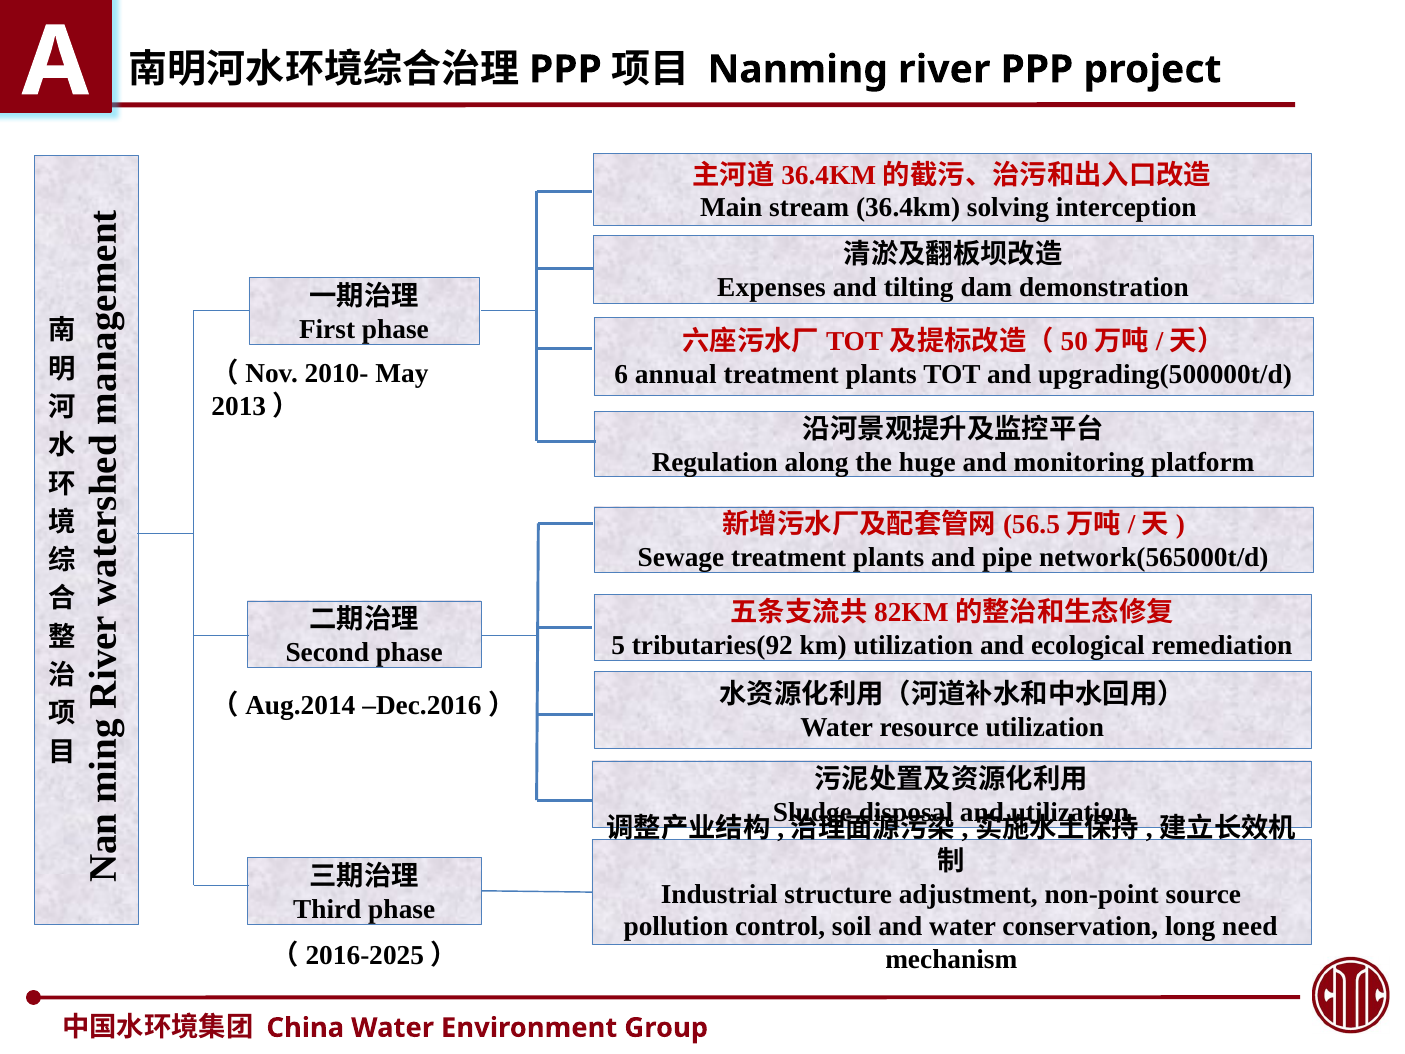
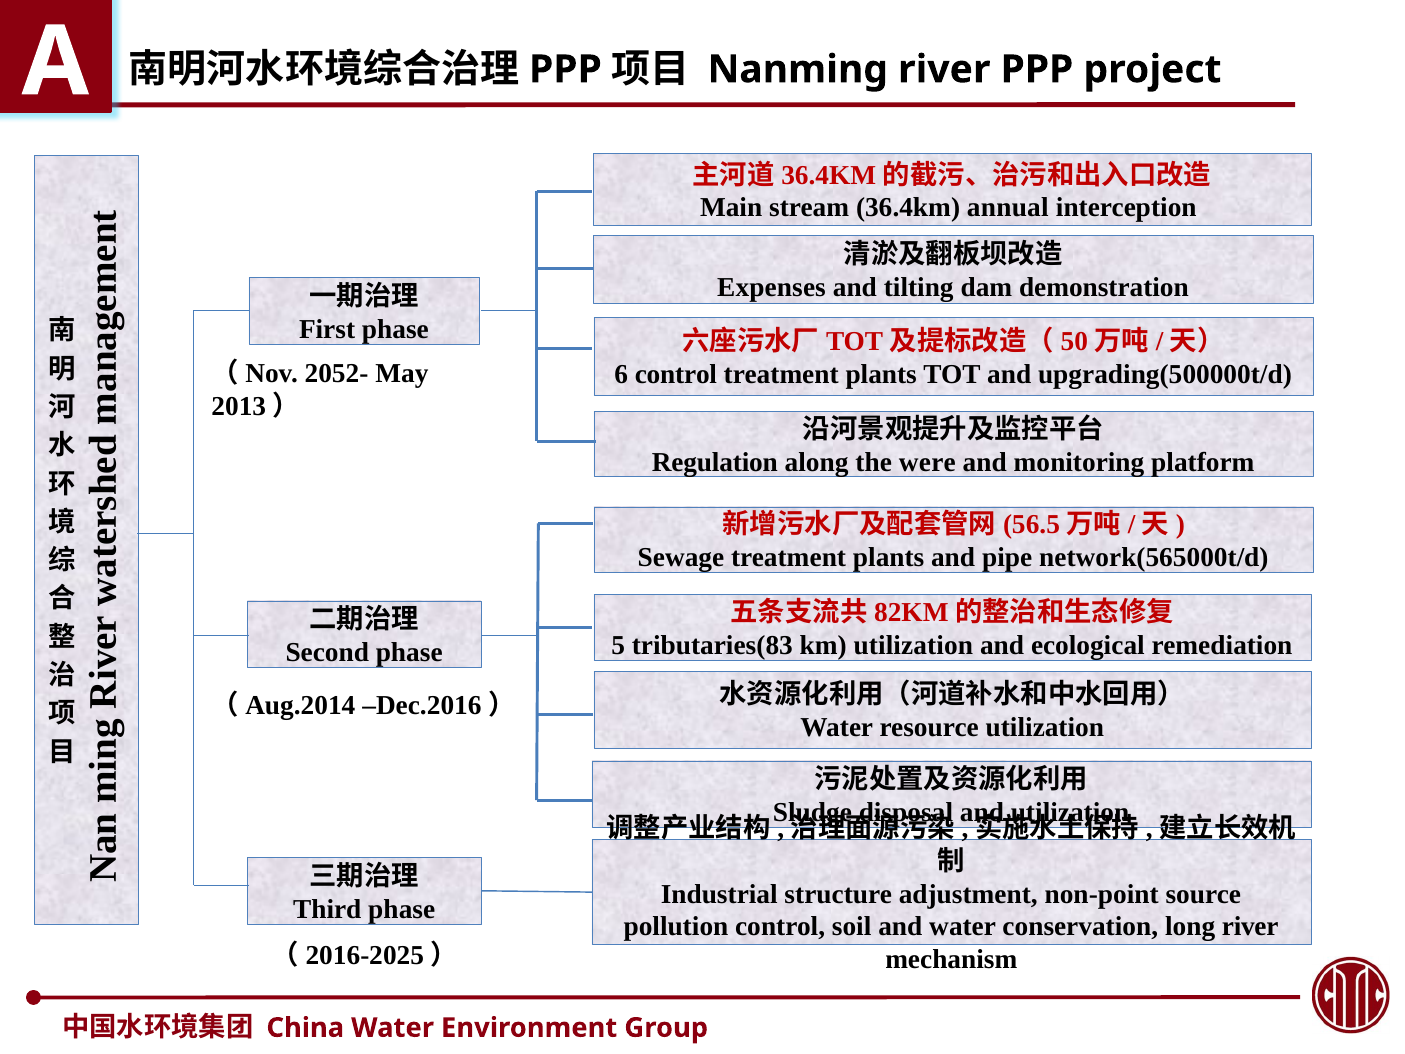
solving: solving -> annual
2010-: 2010- -> 2052-
6 annual: annual -> control
huge: huge -> were
tributaries(92: tributaries(92 -> tributaries(83
long need: need -> river
